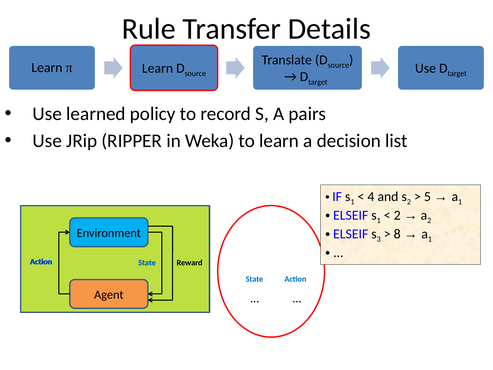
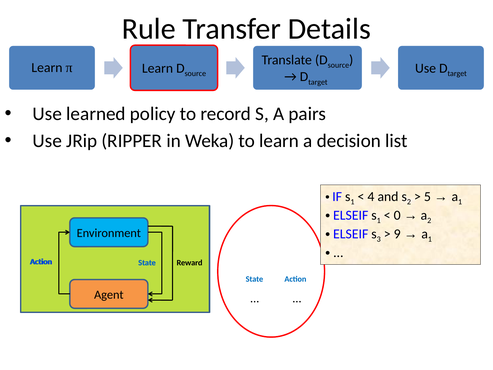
2 at (397, 215): 2 -> 0
8: 8 -> 9
